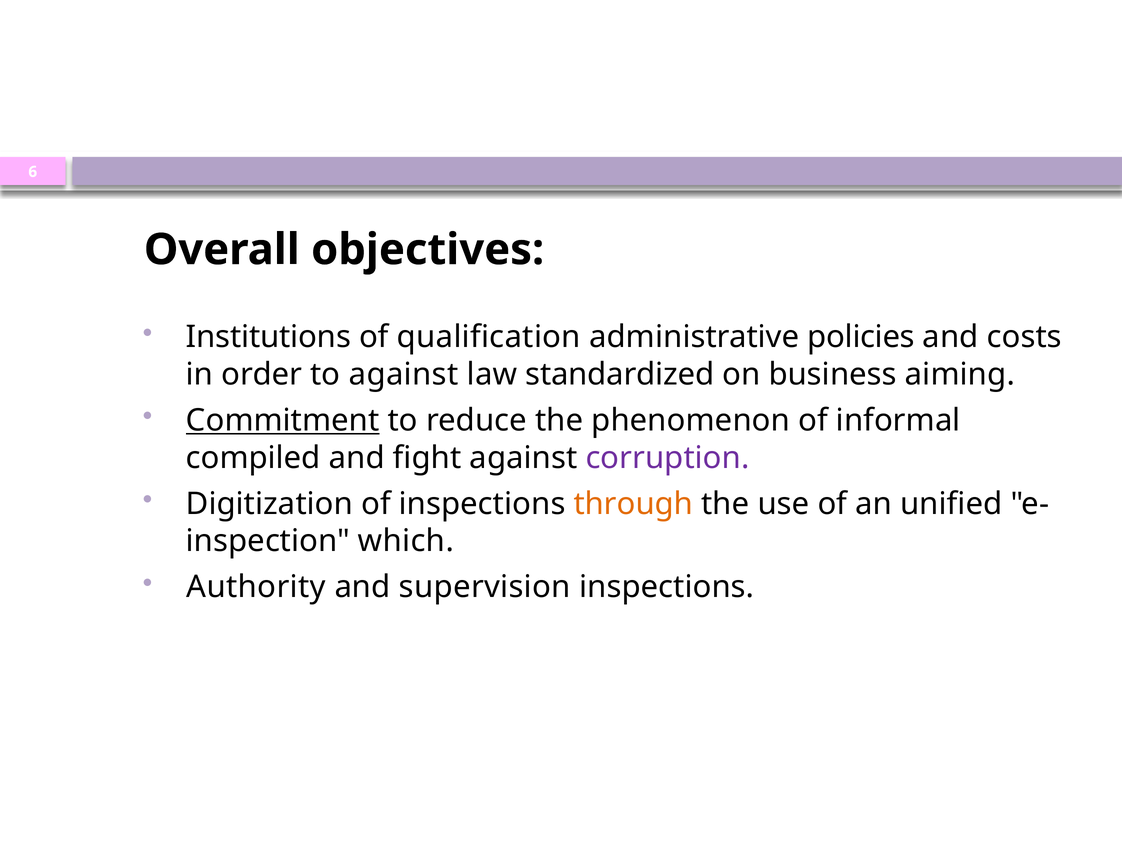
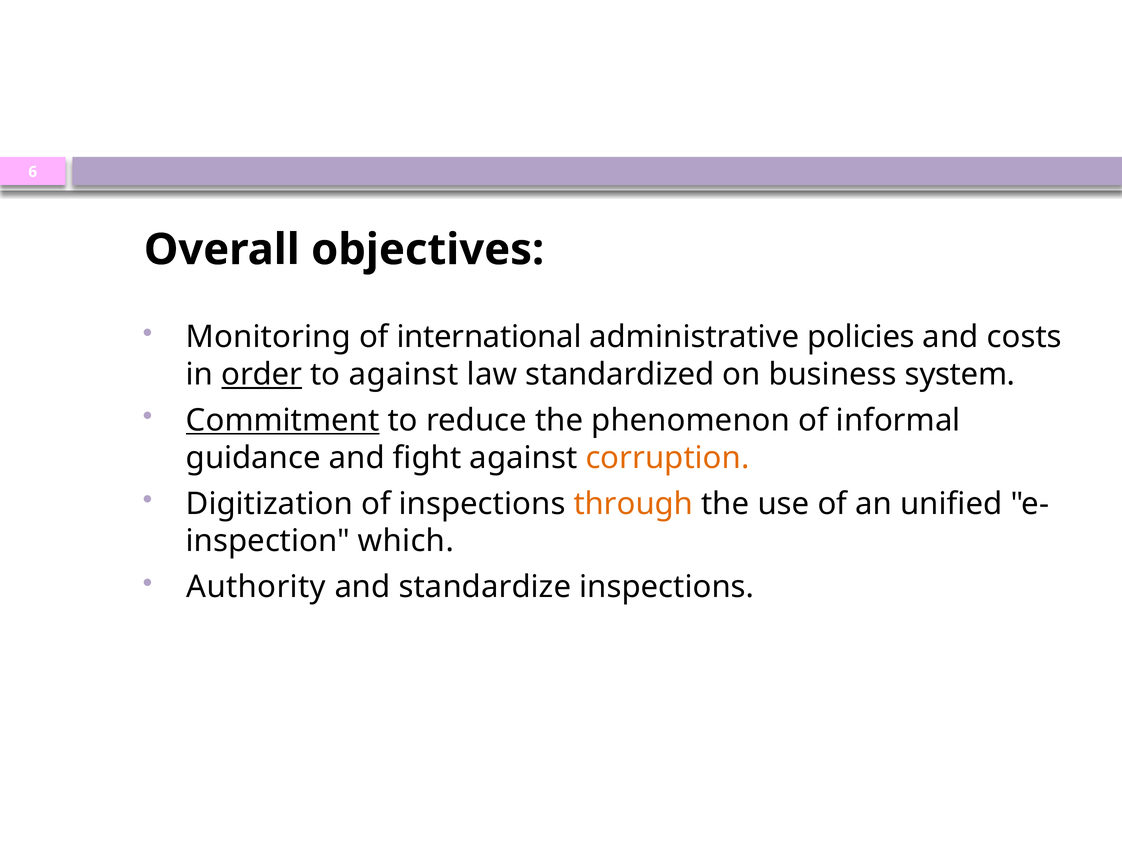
Institutions: Institutions -> Monitoring
qualification: qualification -> international
order underline: none -> present
aiming: aiming -> system
compiled: compiled -> guidance
corruption colour: purple -> orange
supervision: supervision -> standardize
